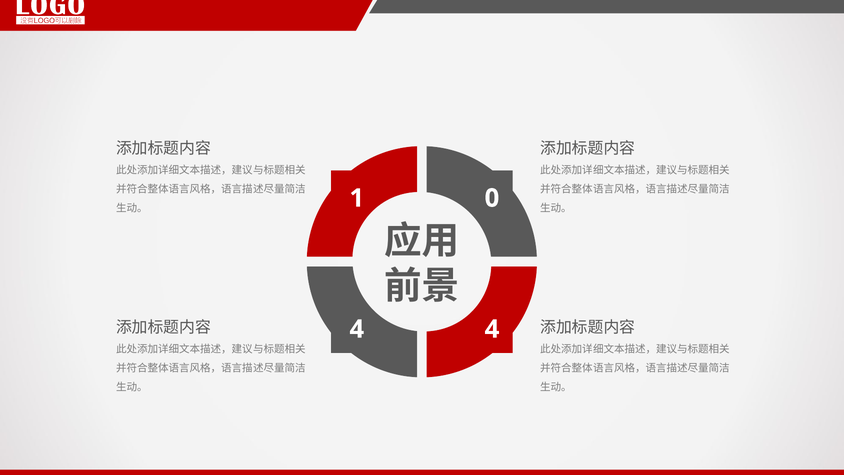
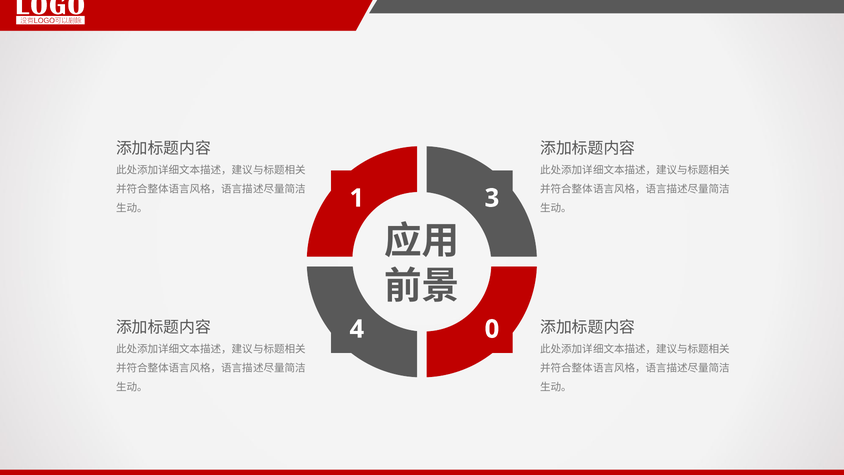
0: 0 -> 3
4 4: 4 -> 0
